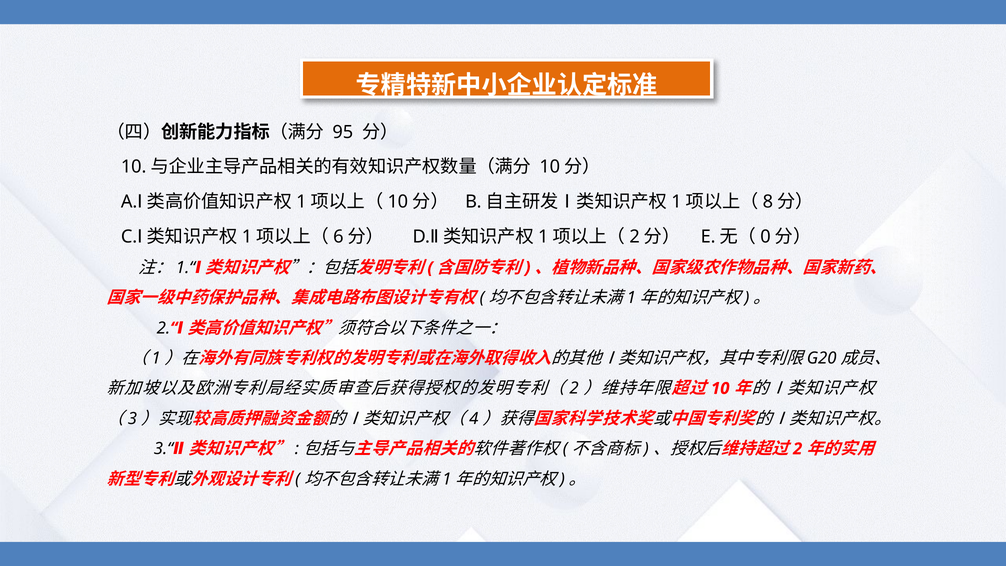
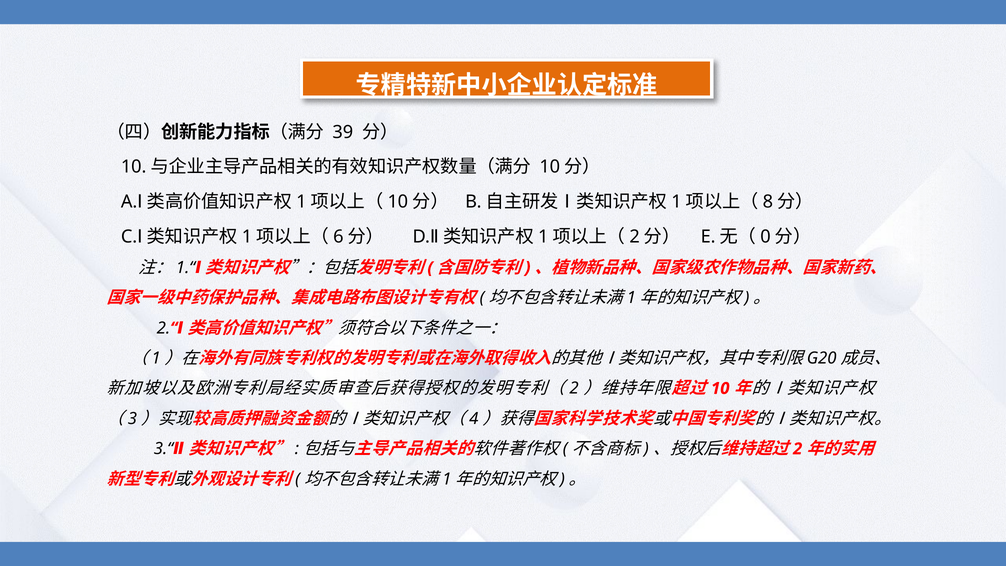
95: 95 -> 39
